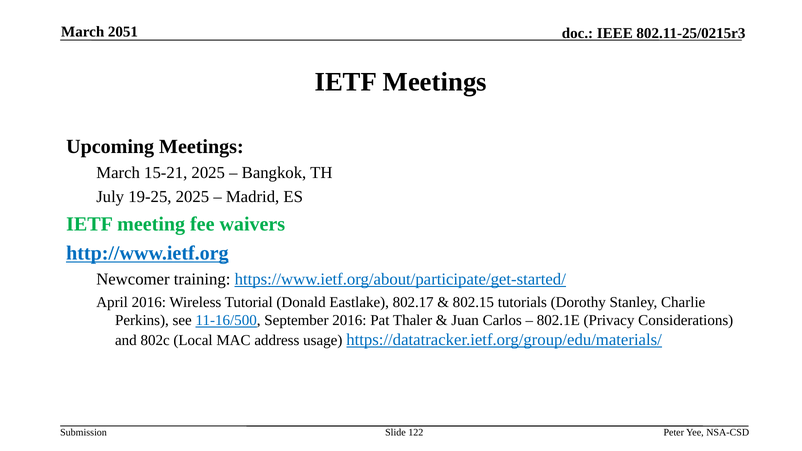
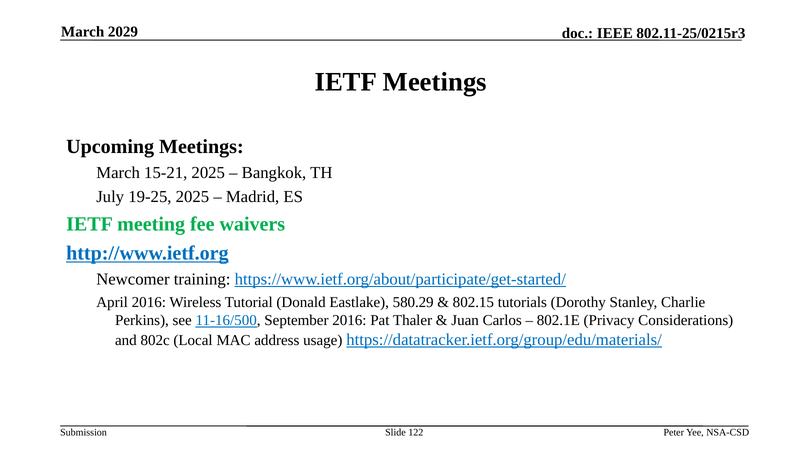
2051: 2051 -> 2029
802.17: 802.17 -> 580.29
